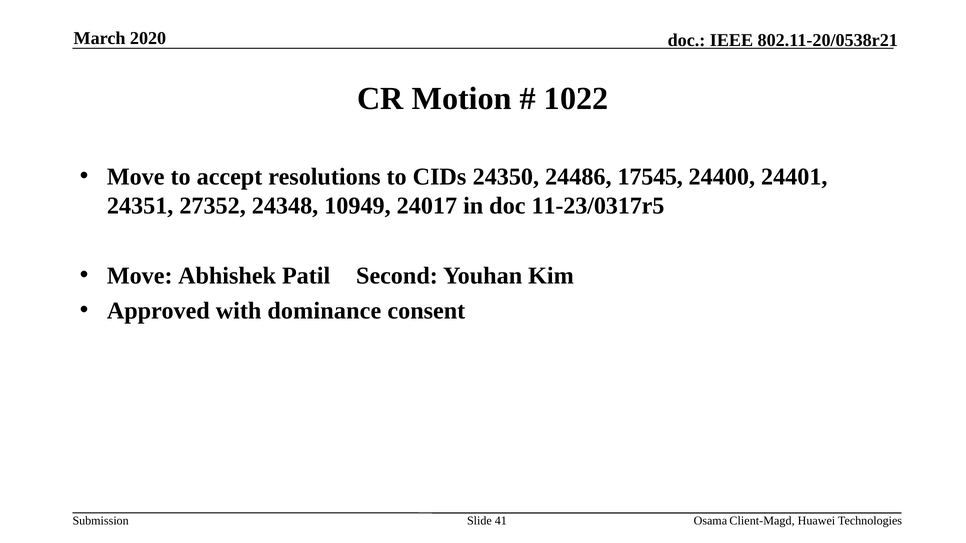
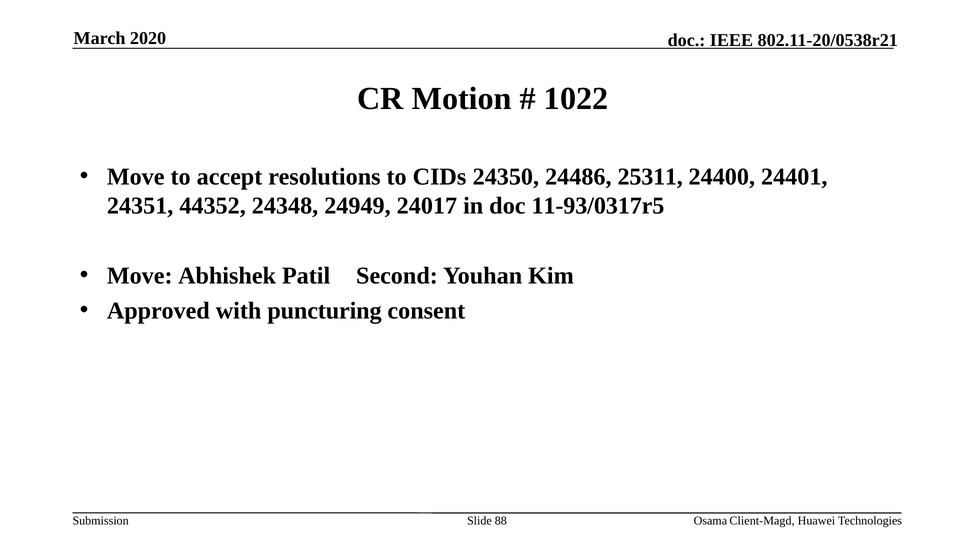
17545: 17545 -> 25311
27352: 27352 -> 44352
10949: 10949 -> 24949
11-23/0317r5: 11-23/0317r5 -> 11-93/0317r5
dominance: dominance -> puncturing
41: 41 -> 88
